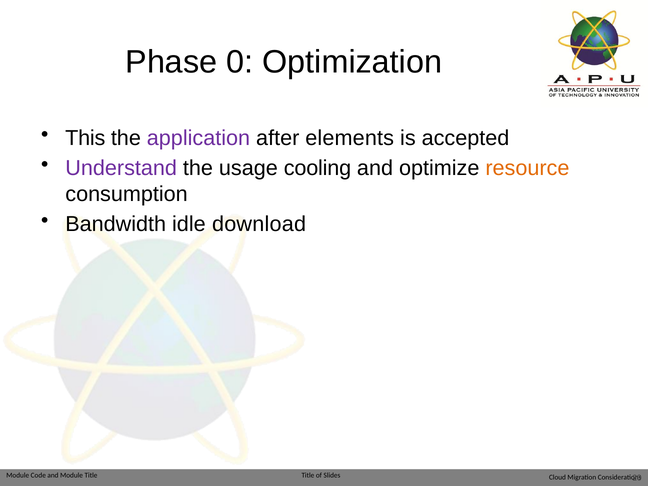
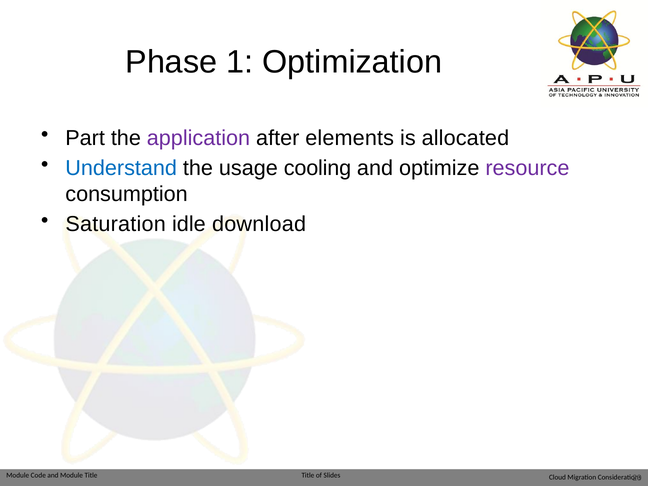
0: 0 -> 1
This: This -> Part
accepted: accepted -> allocated
Understand colour: purple -> blue
resource colour: orange -> purple
Bandwidth: Bandwidth -> Saturation
